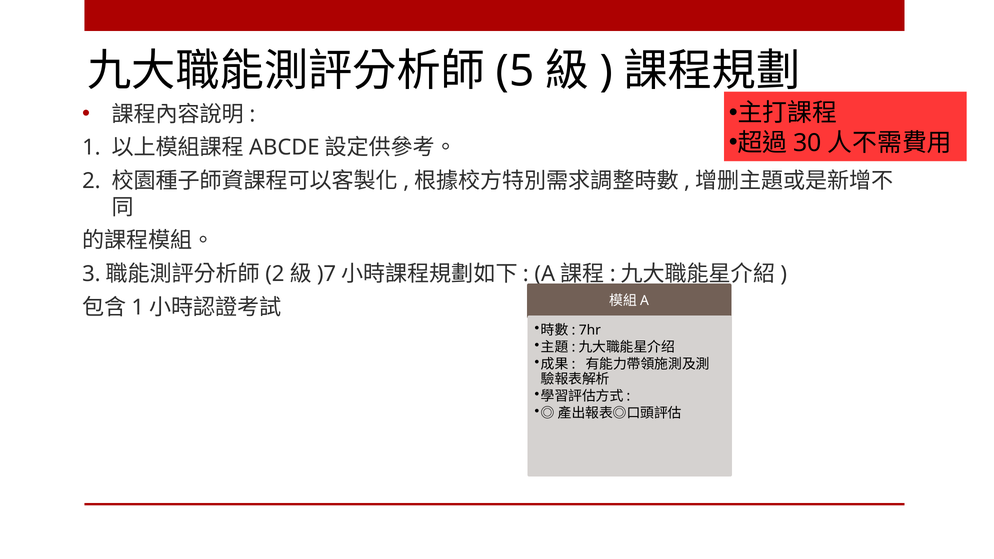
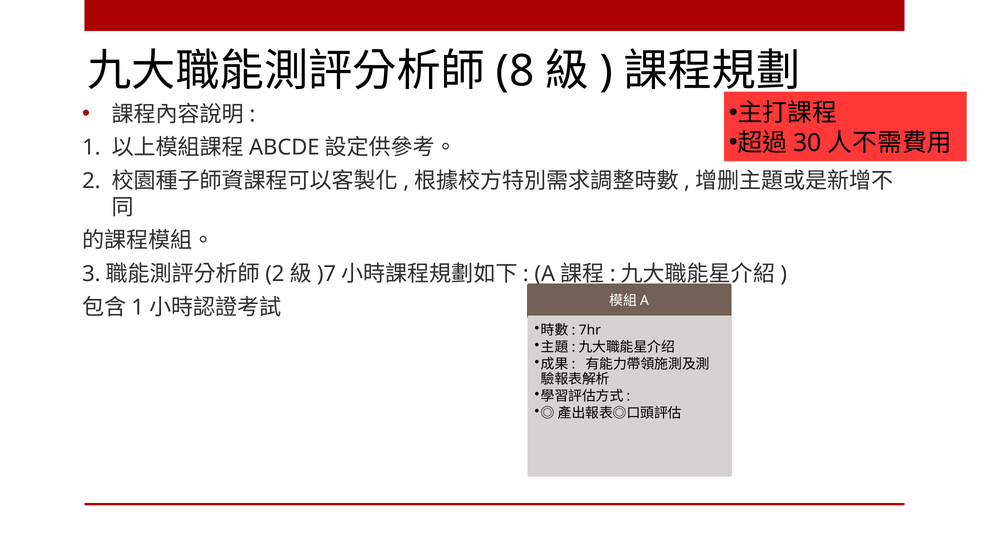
5: 5 -> 8
